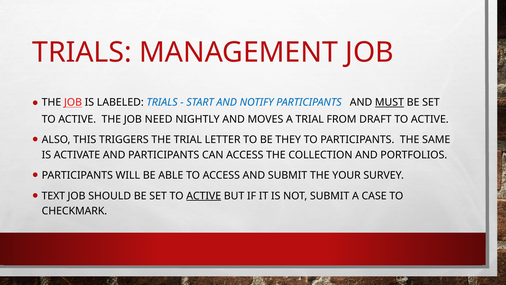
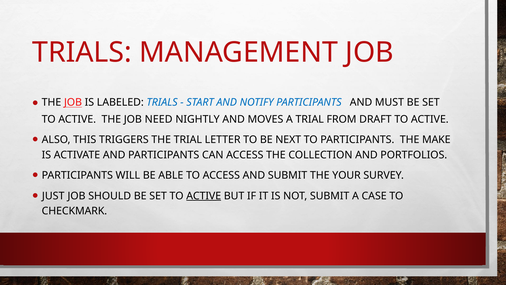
MUST underline: present -> none
THEY: THEY -> NEXT
SAME: SAME -> MAKE
TEXT: TEXT -> JUST
